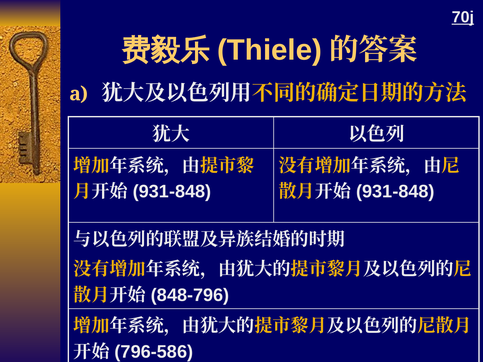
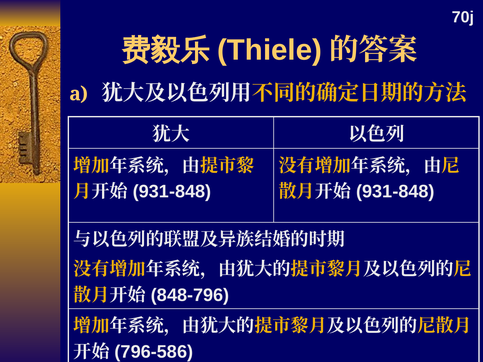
70j underline: present -> none
